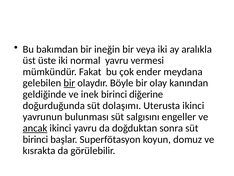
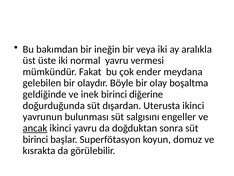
bir at (69, 83) underline: present -> none
kanından: kanından -> boşaltma
dolaşımı: dolaşımı -> dışardan
